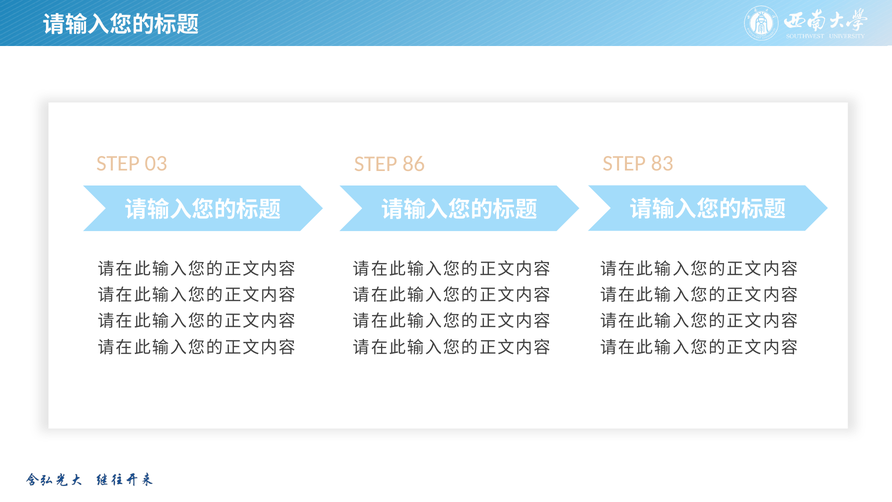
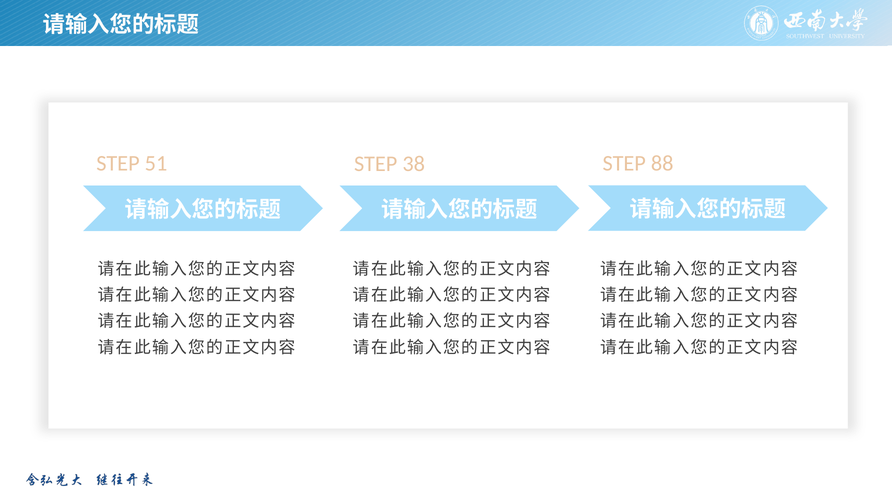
03: 03 -> 51
86: 86 -> 38
83: 83 -> 88
